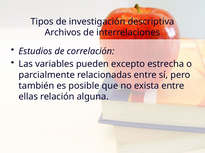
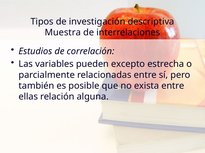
Archivos: Archivos -> Muestra
